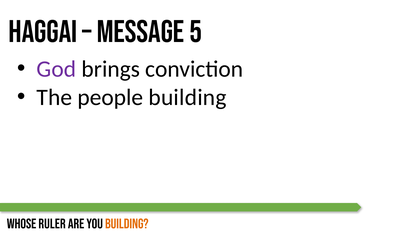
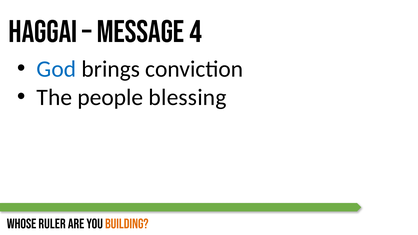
5: 5 -> 4
God colour: purple -> blue
people building: building -> blessing
